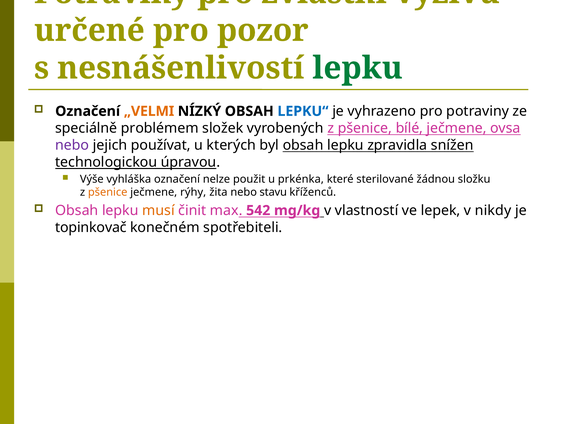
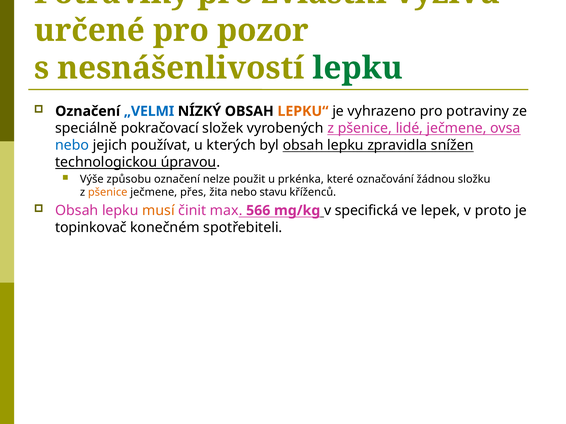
„VELMI colour: orange -> blue
LEPKU“ colour: blue -> orange
problémem: problémem -> pokračovací
bílé: bílé -> lidé
nebo at (72, 145) colour: purple -> blue
vyhláška: vyhláška -> způsobu
sterilované: sterilované -> označování
rýhy: rýhy -> přes
542: 542 -> 566
vlastností: vlastností -> specifická
nikdy: nikdy -> proto
